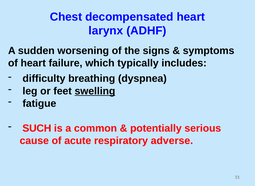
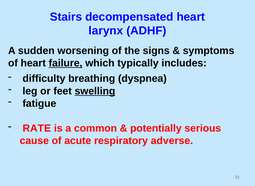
Chest: Chest -> Stairs
failure underline: none -> present
SUCH: SUCH -> RATE
